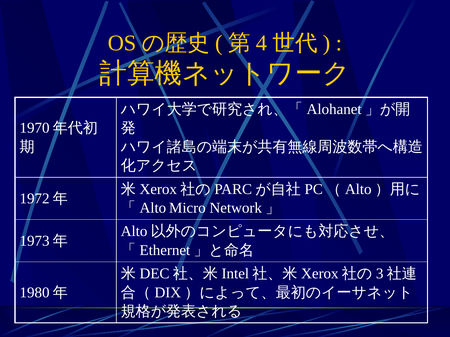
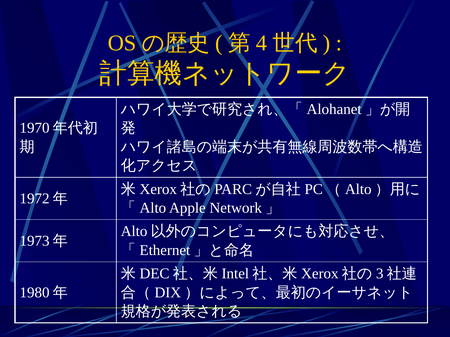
Micro: Micro -> Apple
